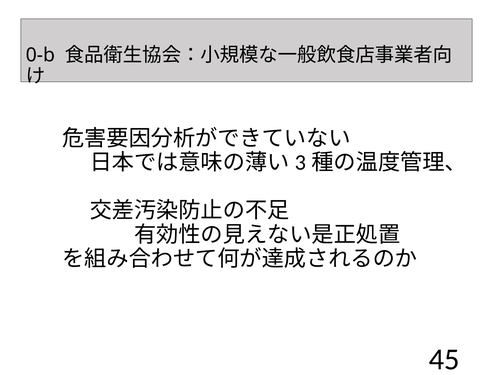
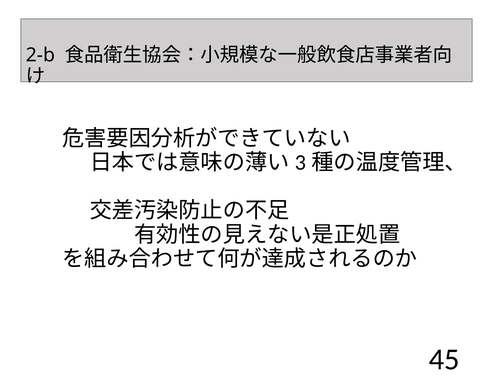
0-b: 0-b -> 2-b
